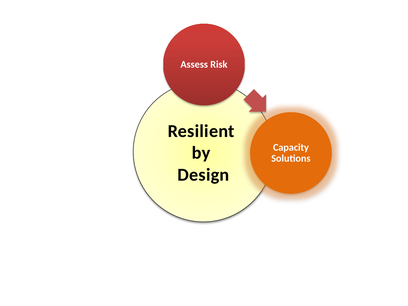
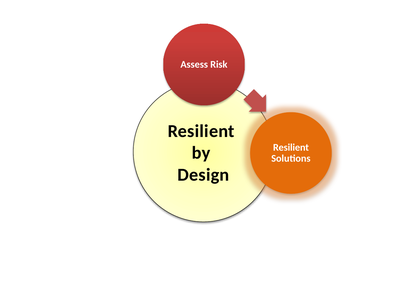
Capacity at (291, 147): Capacity -> Resilient
